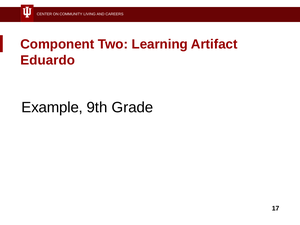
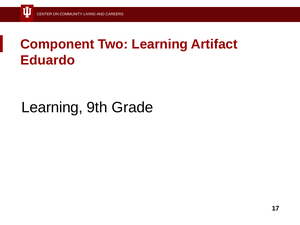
Example at (52, 107): Example -> Learning
